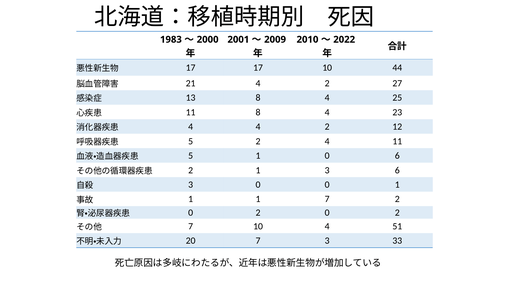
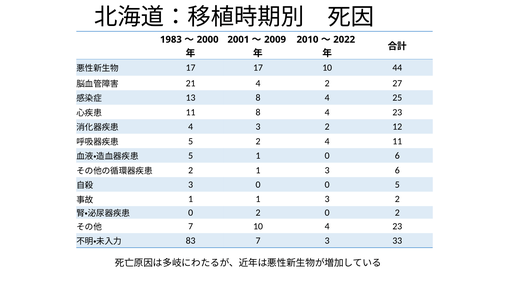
4 4: 4 -> 3
0 1: 1 -> 5
1 1 7: 7 -> 3
10 4 51: 51 -> 23
20: 20 -> 83
